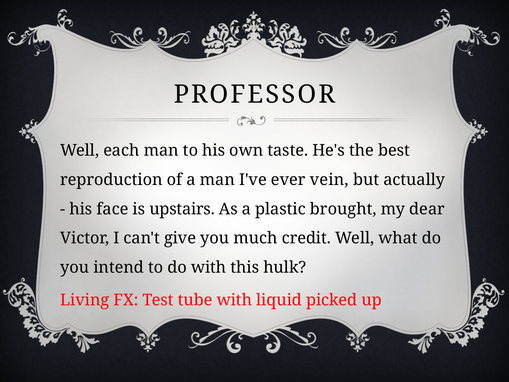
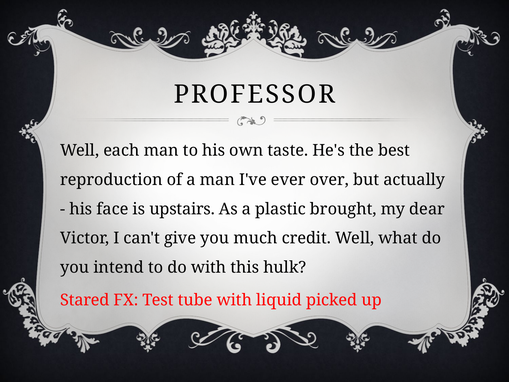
vein: vein -> over
Living: Living -> Stared
